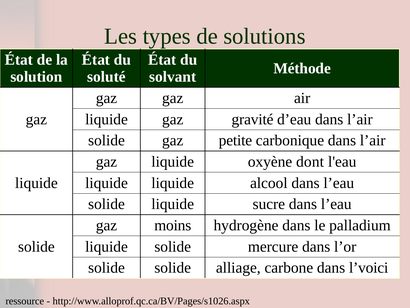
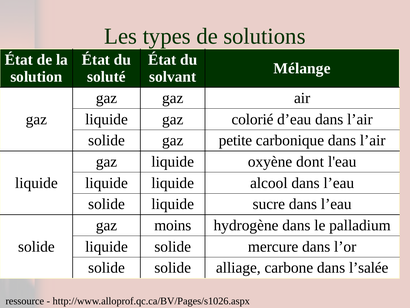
Méthode: Méthode -> Mélange
gravité: gravité -> colorié
l’voici: l’voici -> l’salée
